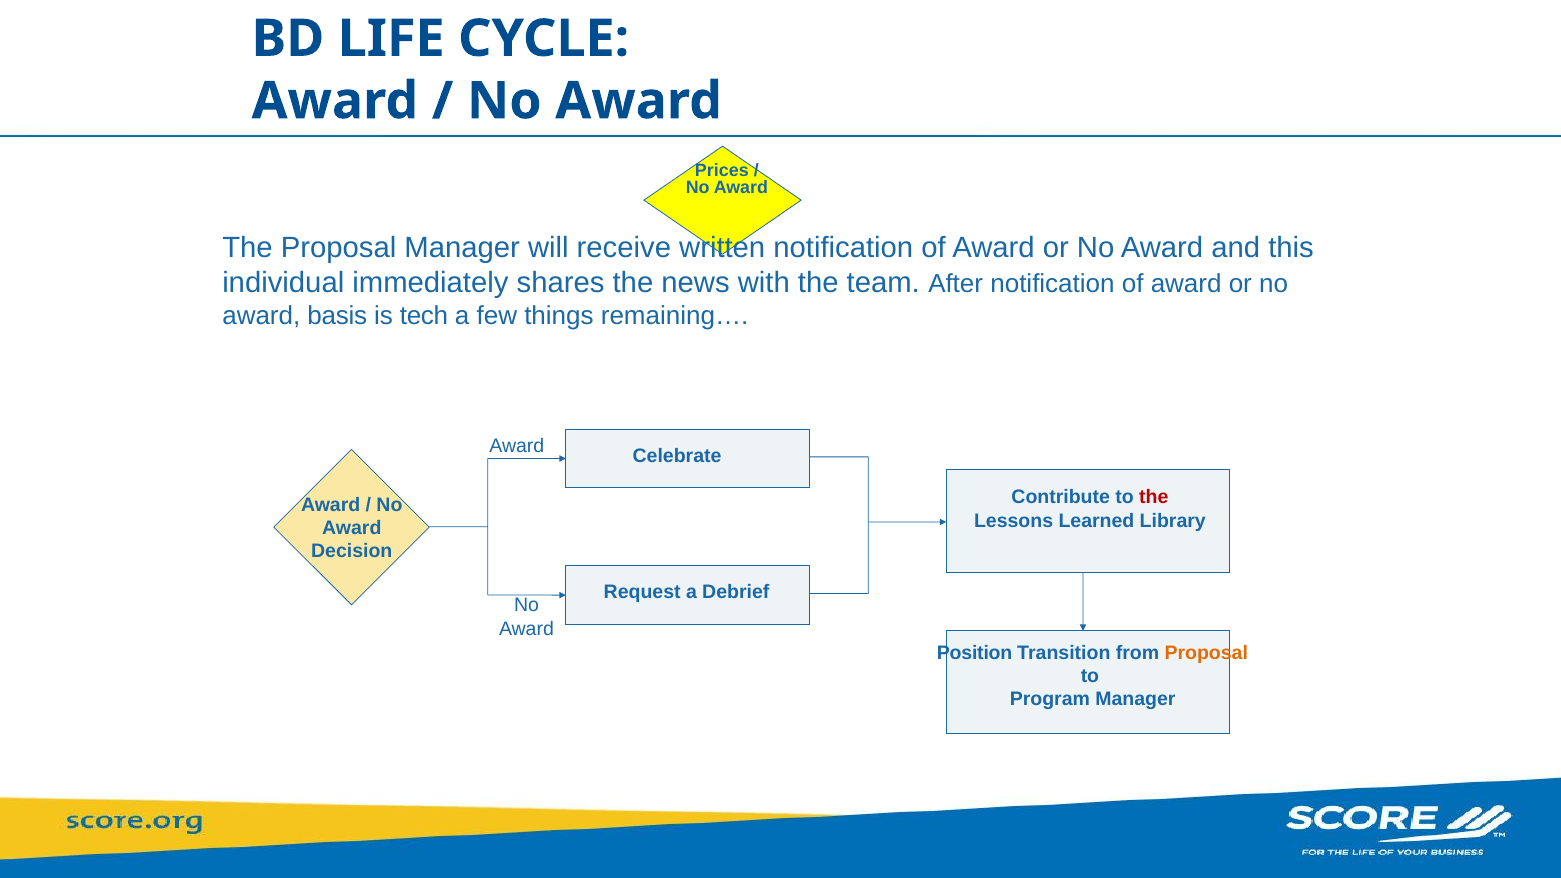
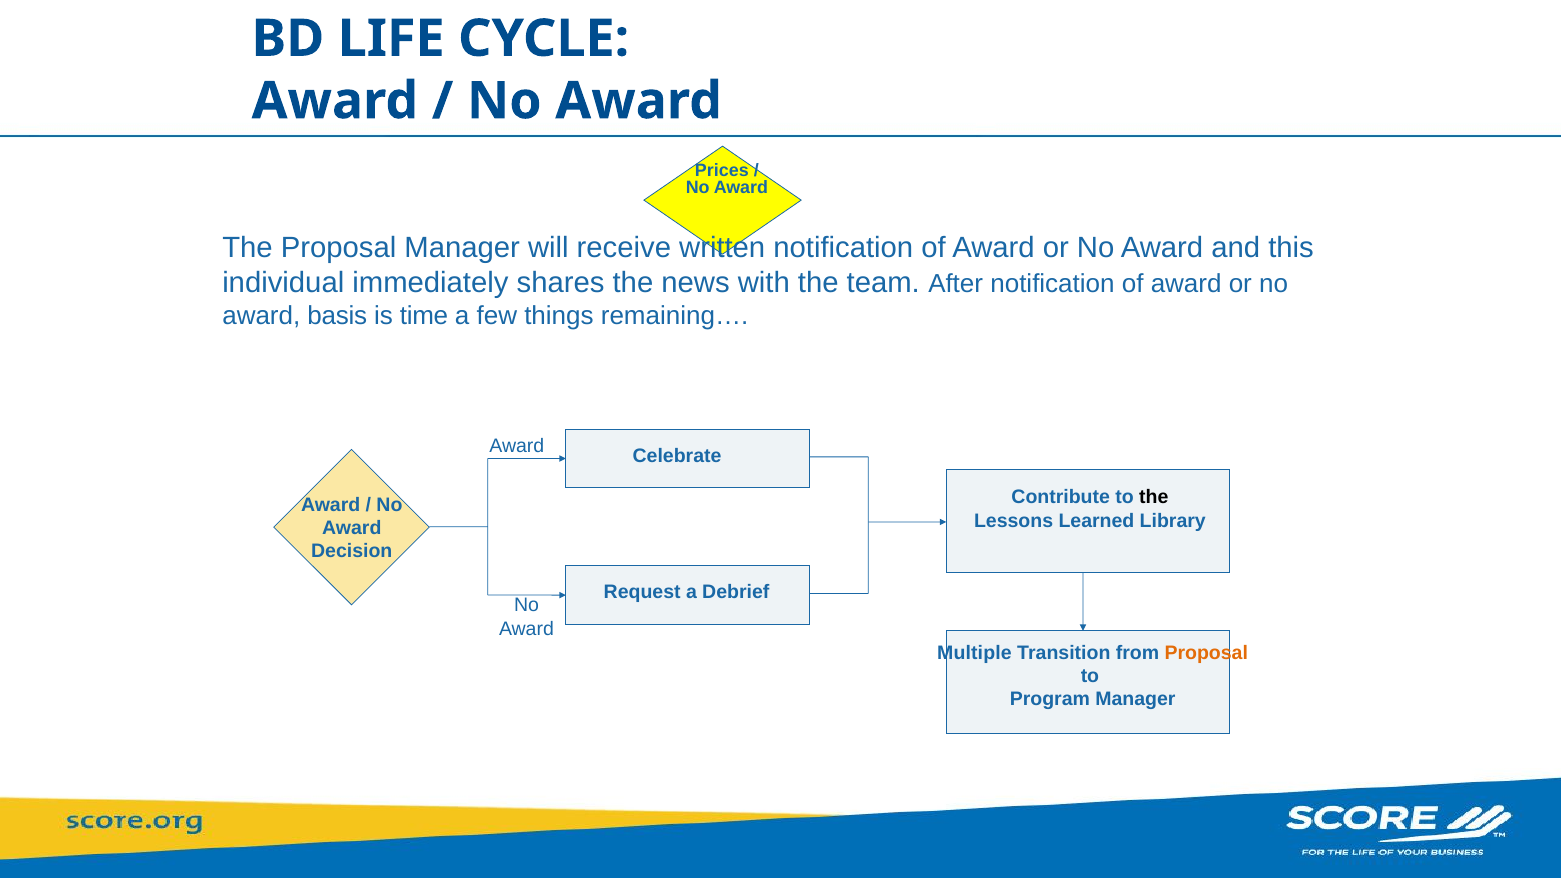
tech: tech -> time
the at (1154, 498) colour: red -> black
Position: Position -> Multiple
